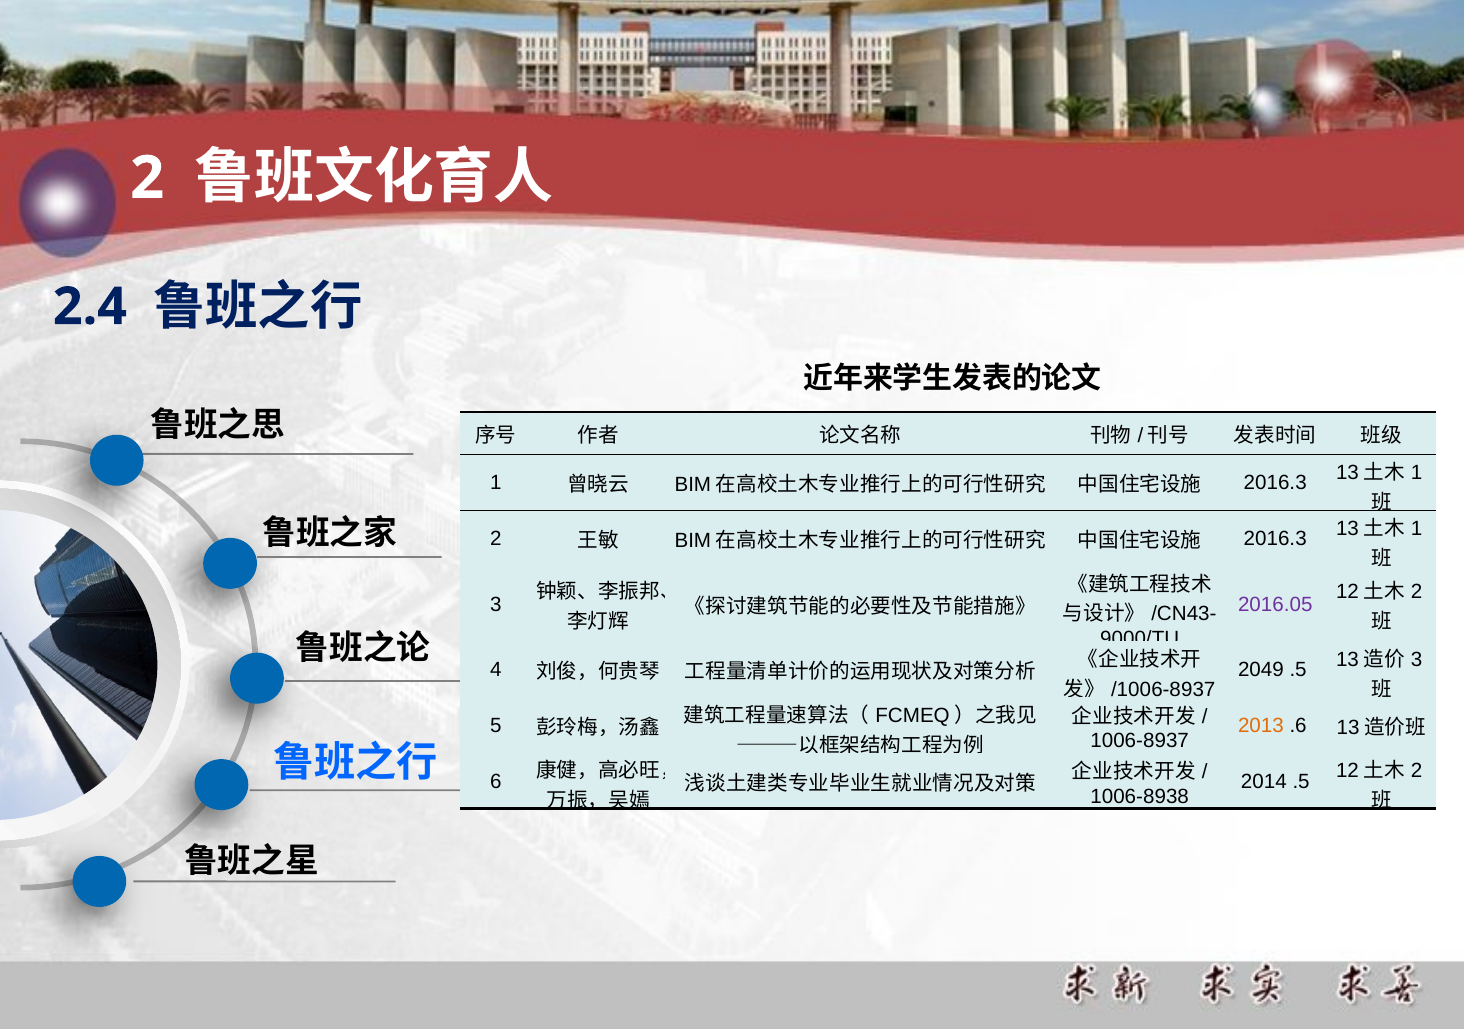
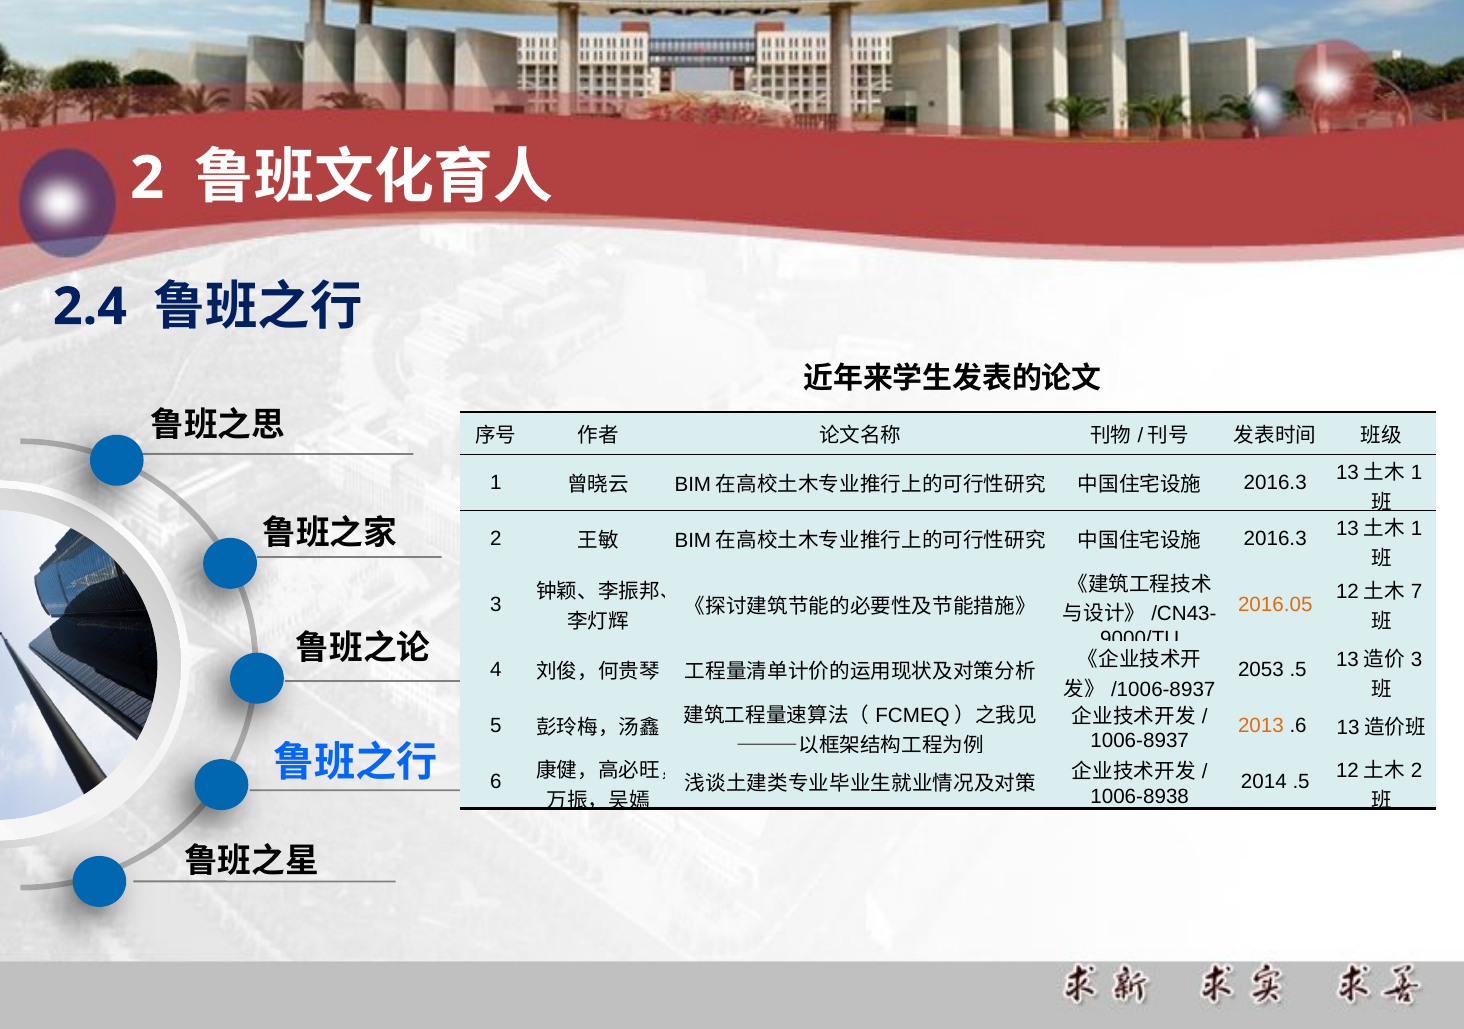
2 at (1416, 591): 2 -> 7
2016.05 colour: purple -> orange
2049: 2049 -> 2053
